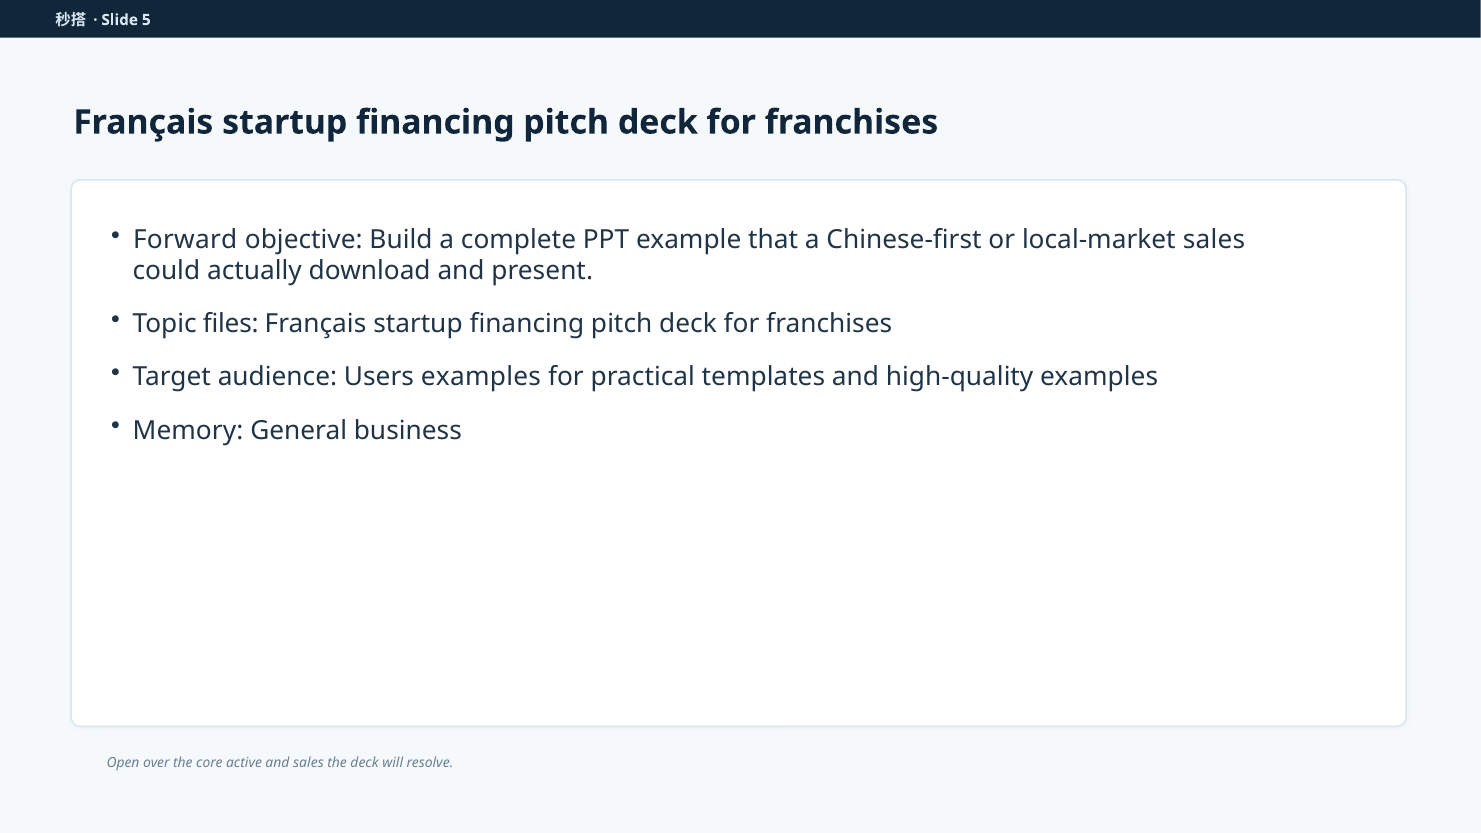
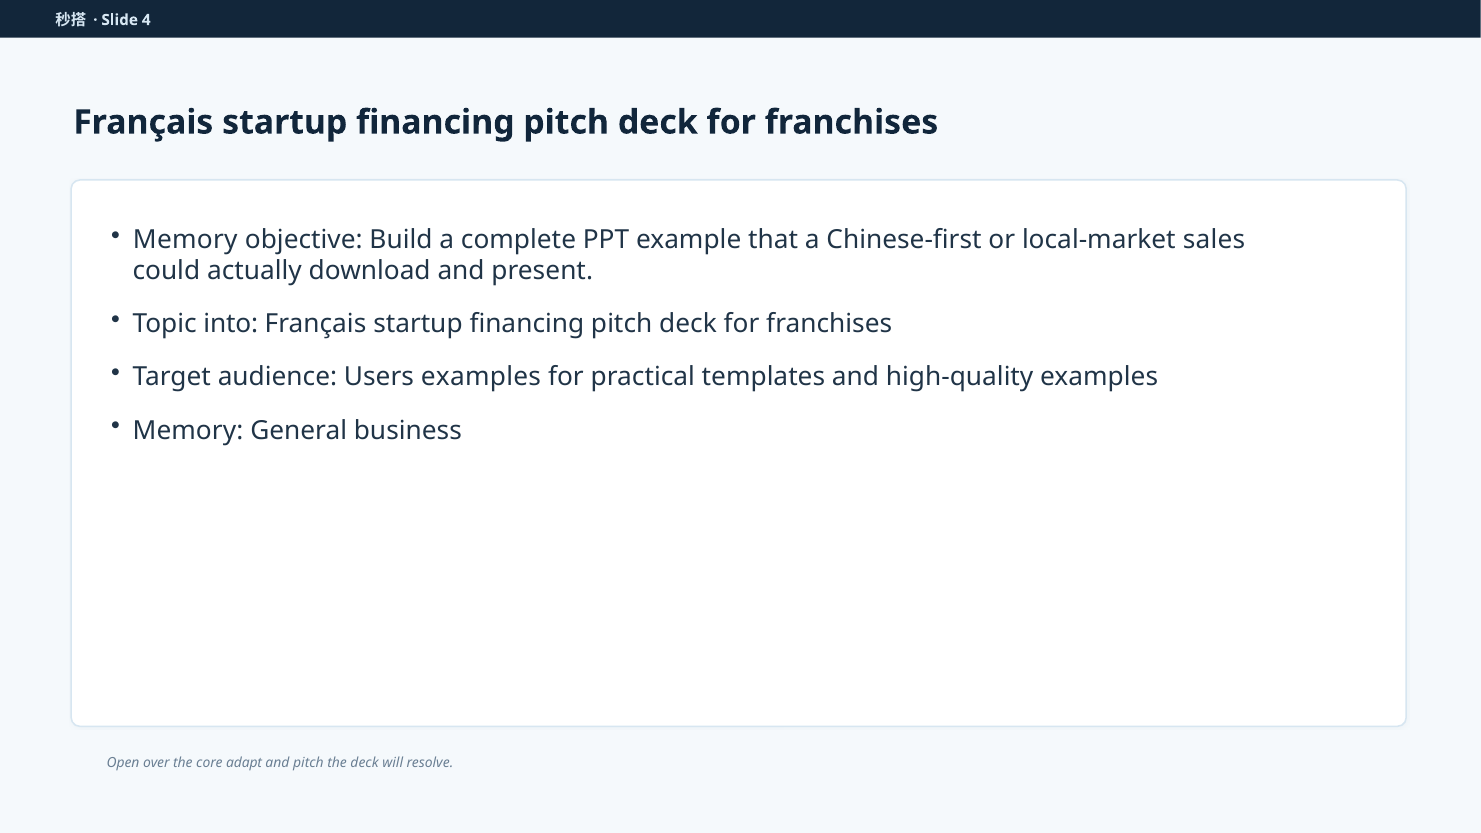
5: 5 -> 4
Forward at (185, 240): Forward -> Memory
files: files -> into
active: active -> adapt
and sales: sales -> pitch
